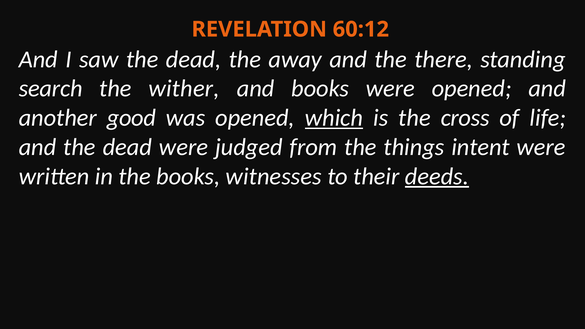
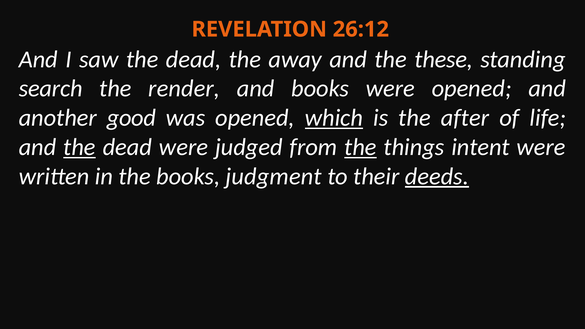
60:12: 60:12 -> 26:12
there: there -> these
wither: wither -> render
cross: cross -> after
the at (79, 147) underline: none -> present
the at (360, 147) underline: none -> present
witnesses: witnesses -> judgment
